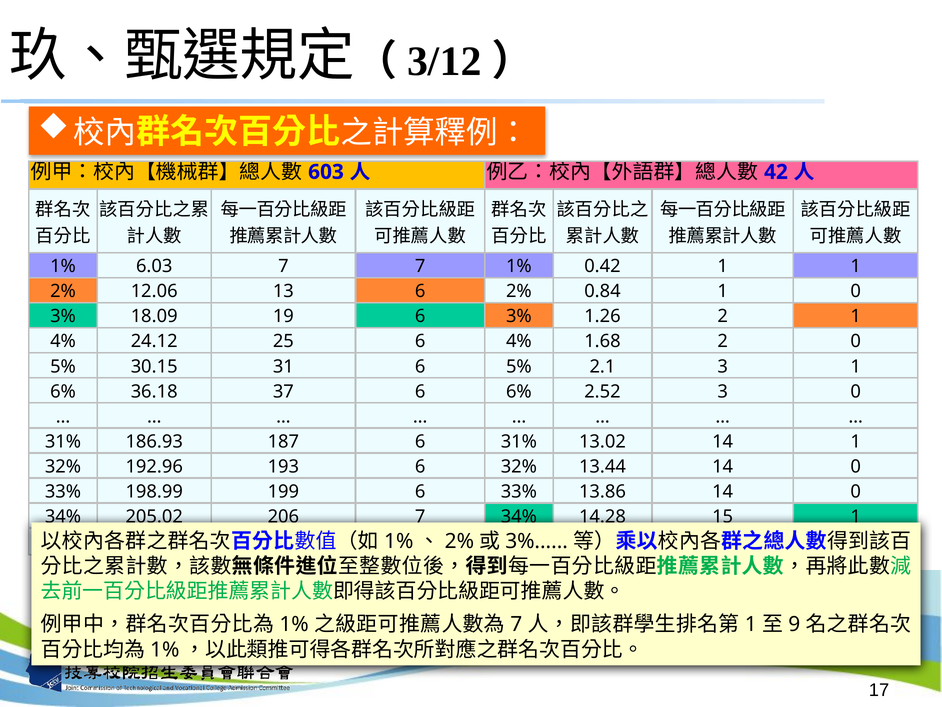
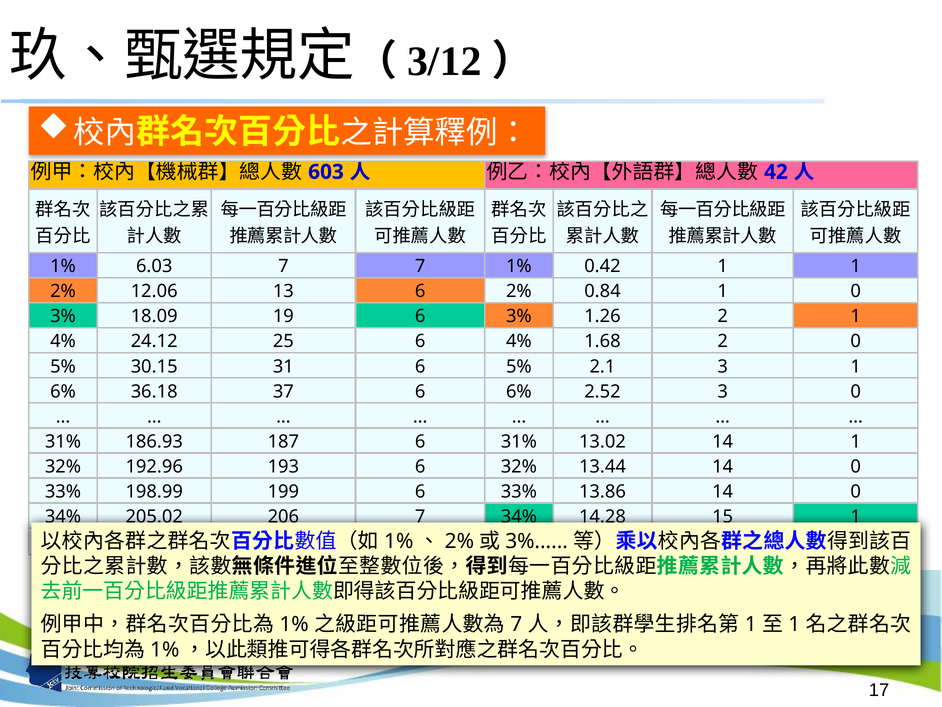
9 at (794, 624): 9 -> 1
